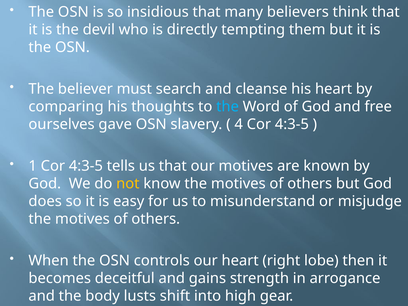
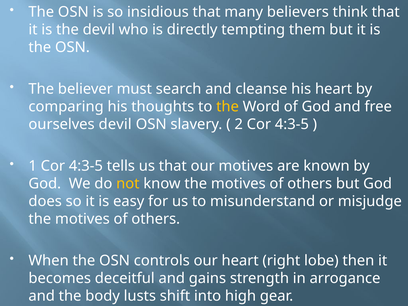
the at (228, 107) colour: light blue -> yellow
ourselves gave: gave -> devil
4: 4 -> 2
